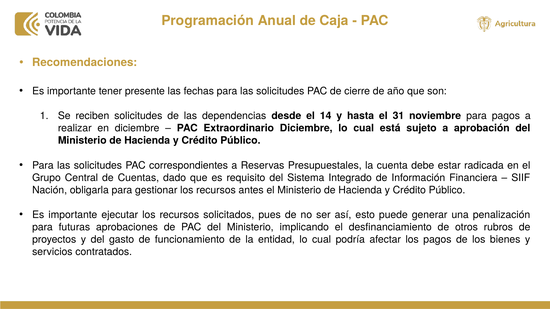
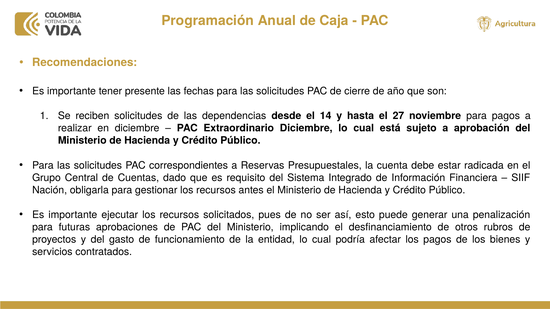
31: 31 -> 27
